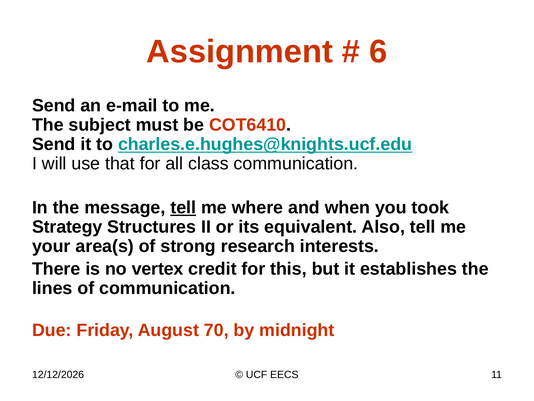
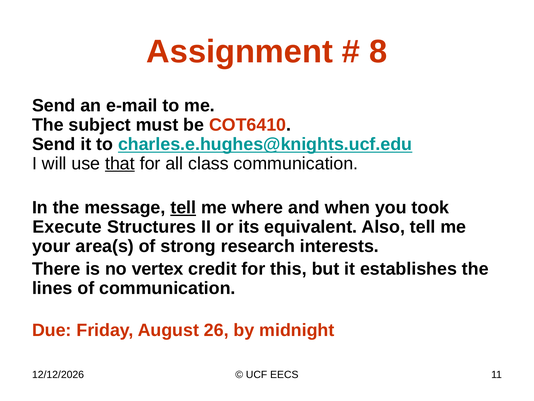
6: 6 -> 8
that underline: none -> present
Strategy: Strategy -> Execute
70: 70 -> 26
